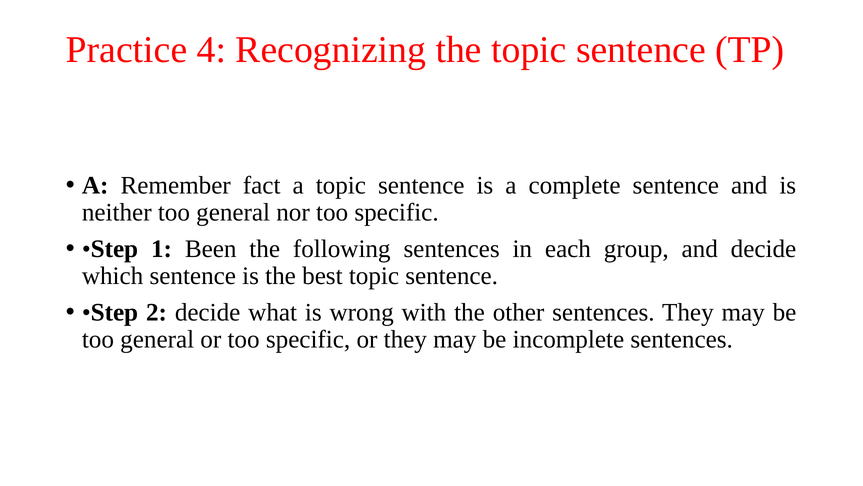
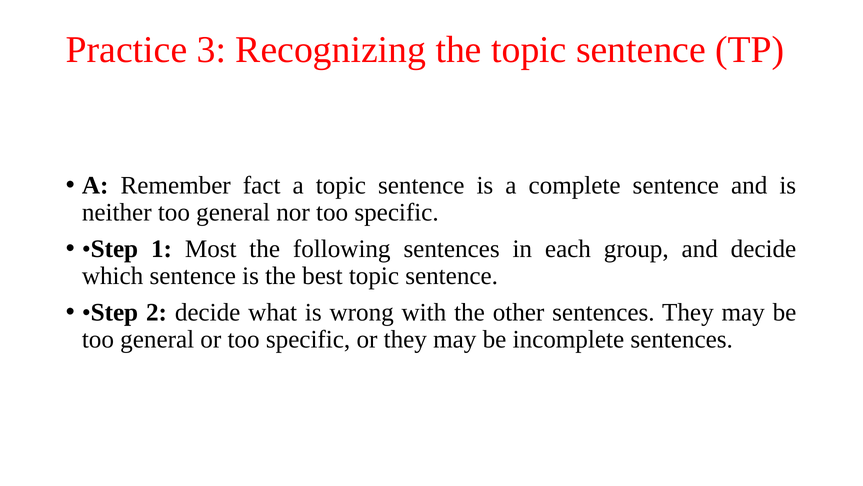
4: 4 -> 3
Been: Been -> Most
